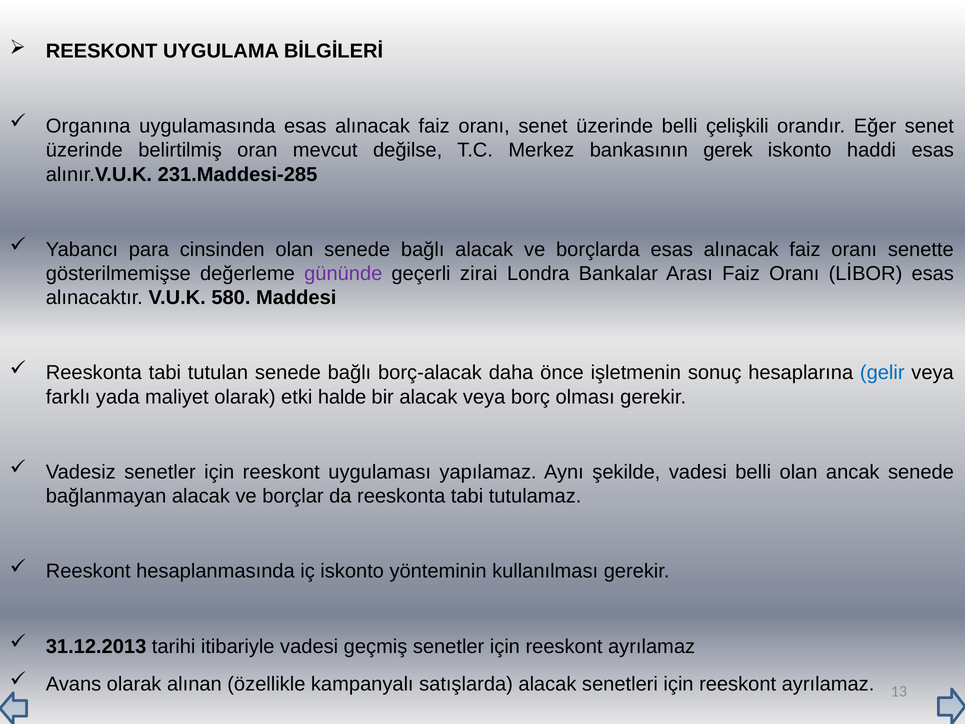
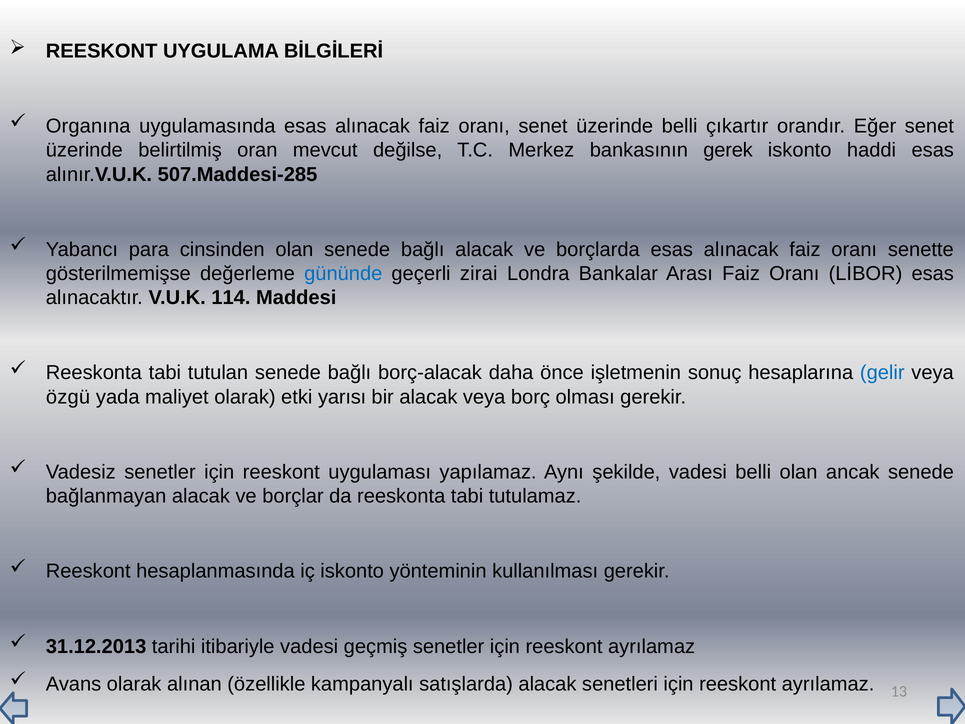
çelişkili: çelişkili -> çıkartır
231.Maddesi-285: 231.Maddesi-285 -> 507.Maddesi-285
gününde colour: purple -> blue
580: 580 -> 114
farklı: farklı -> özgü
halde: halde -> yarısı
